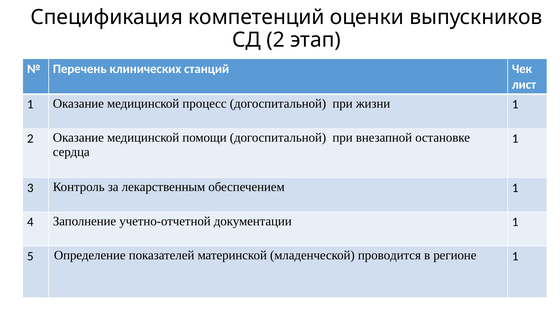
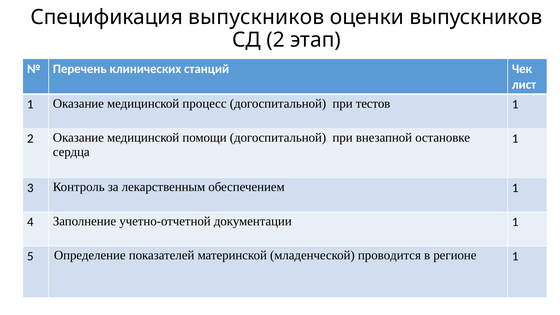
Спецификация компетенций: компетенций -> выпускников
жизни: жизни -> тестов
